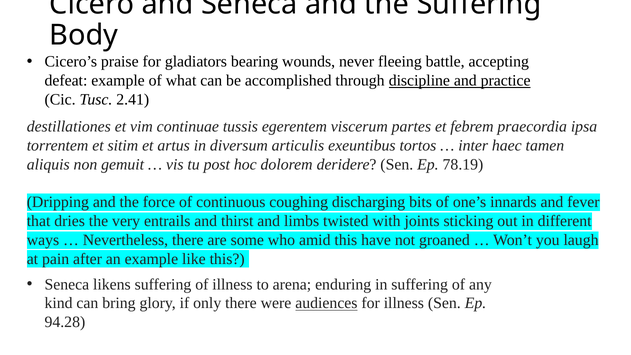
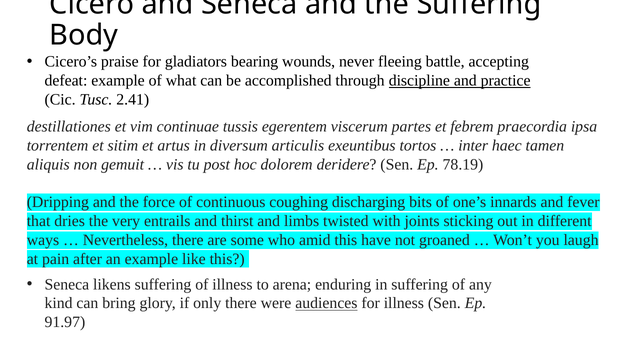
94.28: 94.28 -> 91.97
